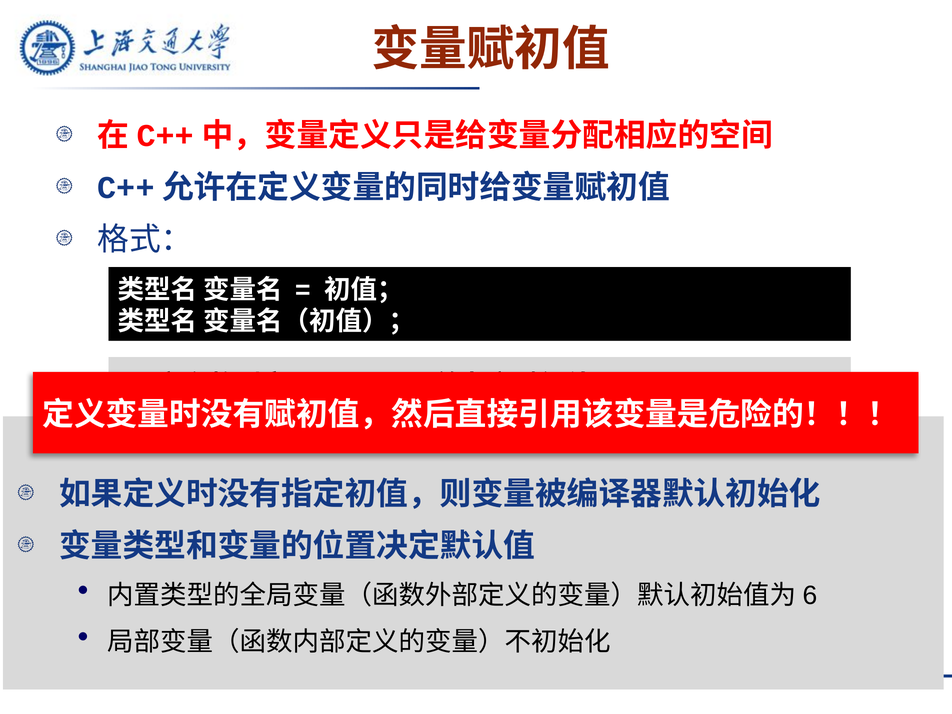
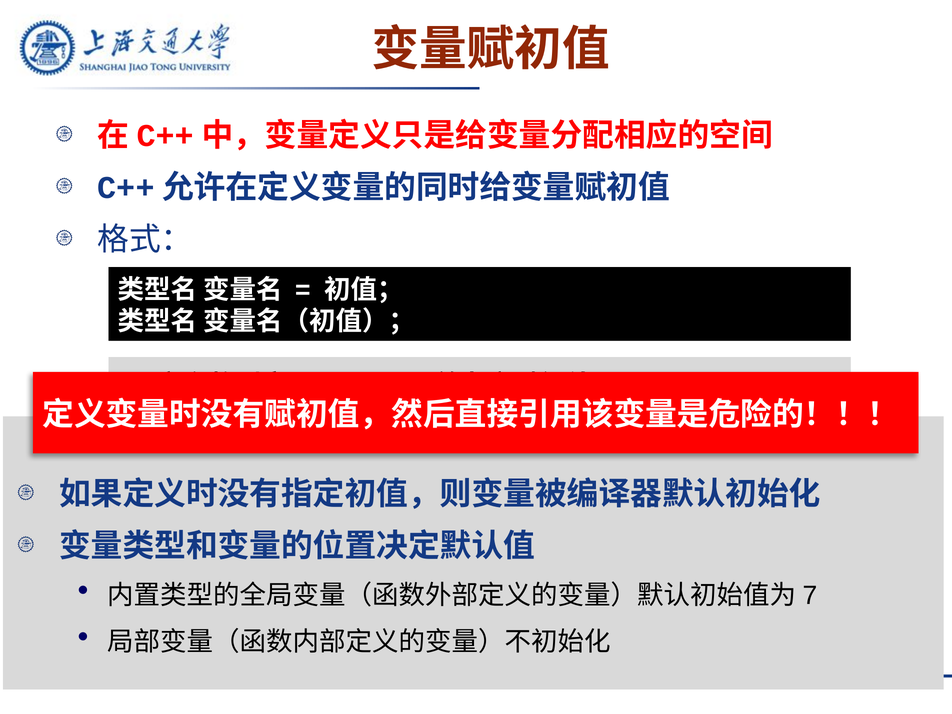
6: 6 -> 7
